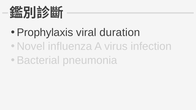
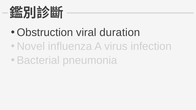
Prophylaxis: Prophylaxis -> Obstruction
